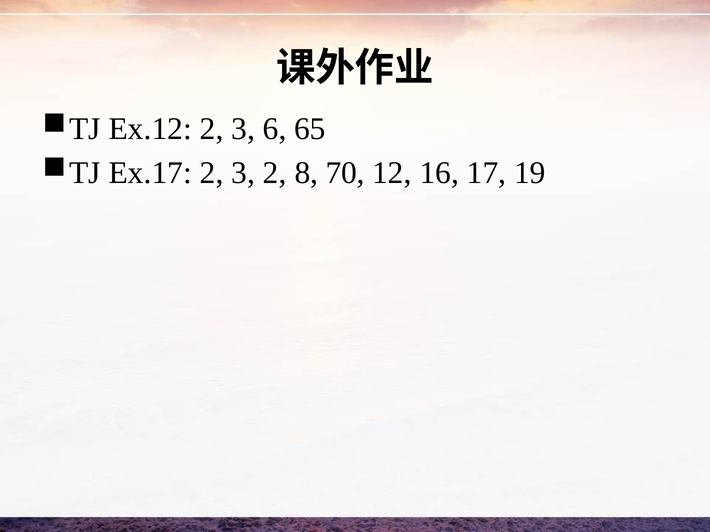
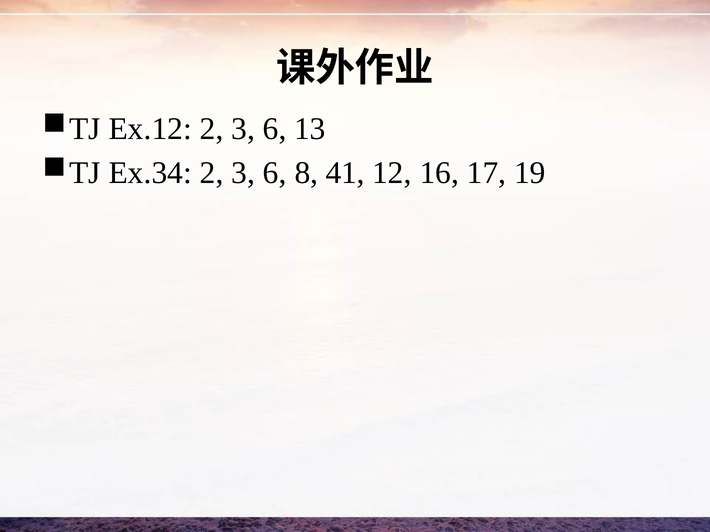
65: 65 -> 13
Ex.17: Ex.17 -> Ex.34
2 at (275, 173): 2 -> 6
70: 70 -> 41
